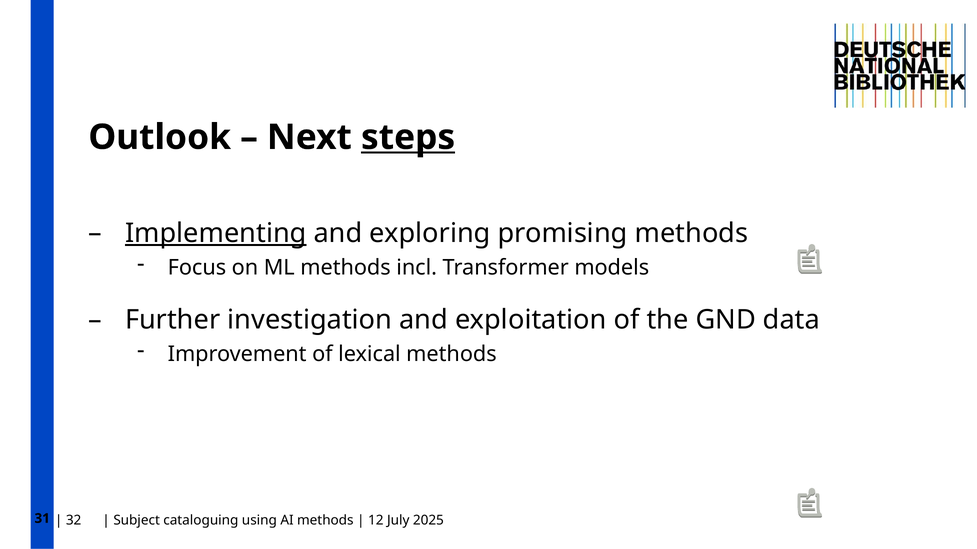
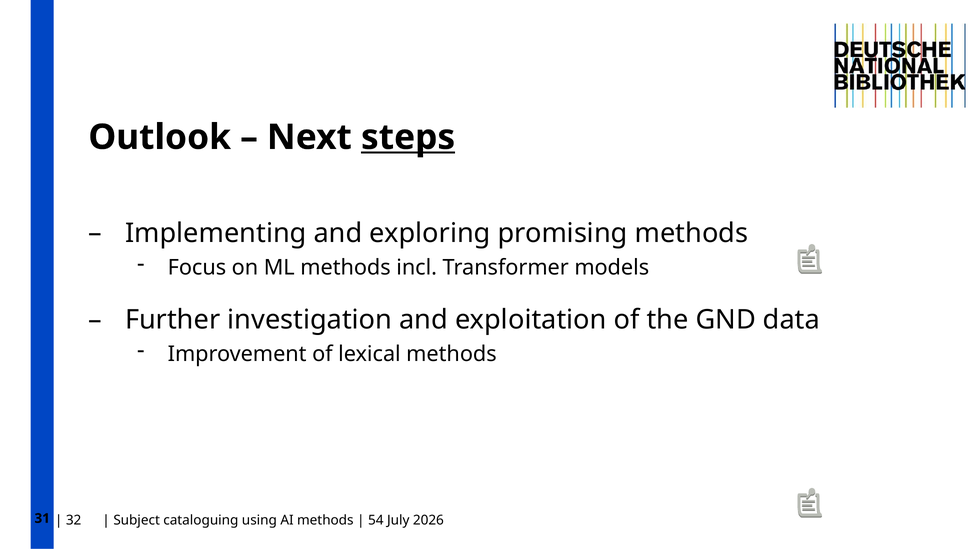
Implementing underline: present -> none
12: 12 -> 54
2025: 2025 -> 2026
